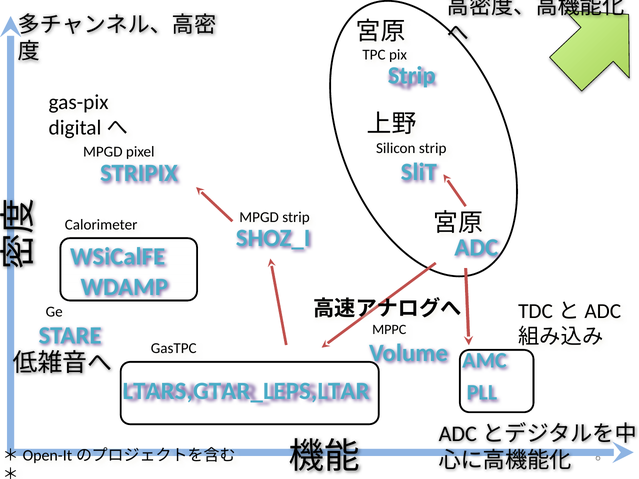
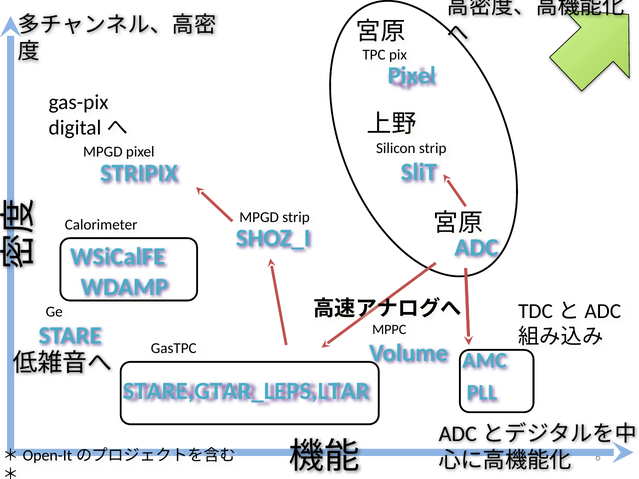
Strip at (412, 76): Strip -> Pixel
LTARS,GTAR_LEPS,LTAR: LTARS,GTAR_LEPS,LTAR -> STARE,GTAR_LEPS,LTAR
